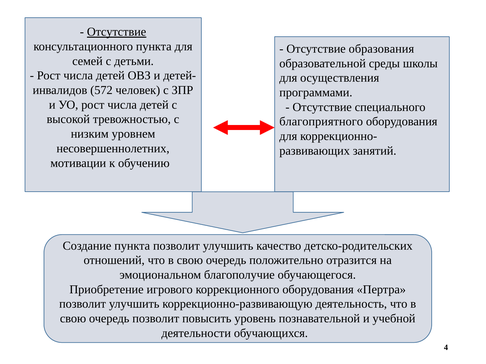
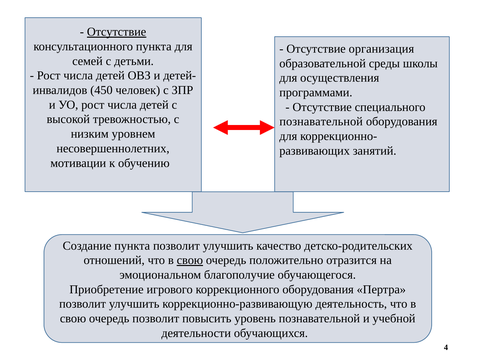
образования: образования -> организация
572: 572 -> 450
благоприятного at (321, 122): благоприятного -> познавательной
свою at (190, 261) underline: none -> present
